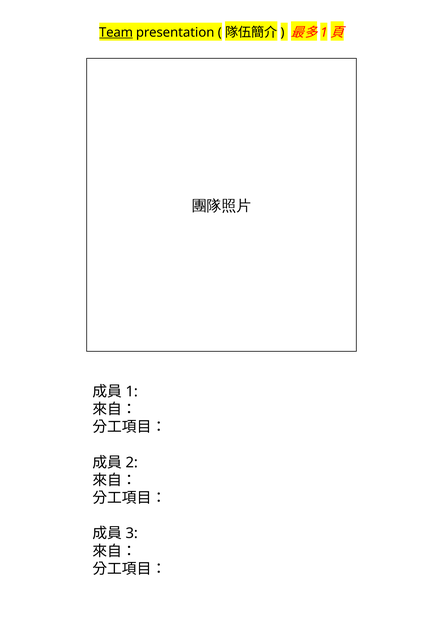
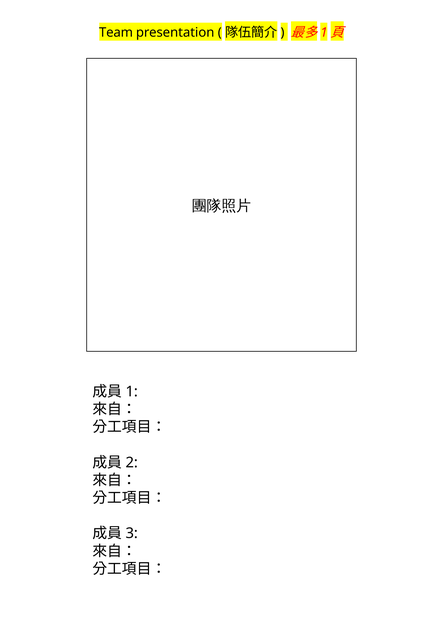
Team underline: present -> none
